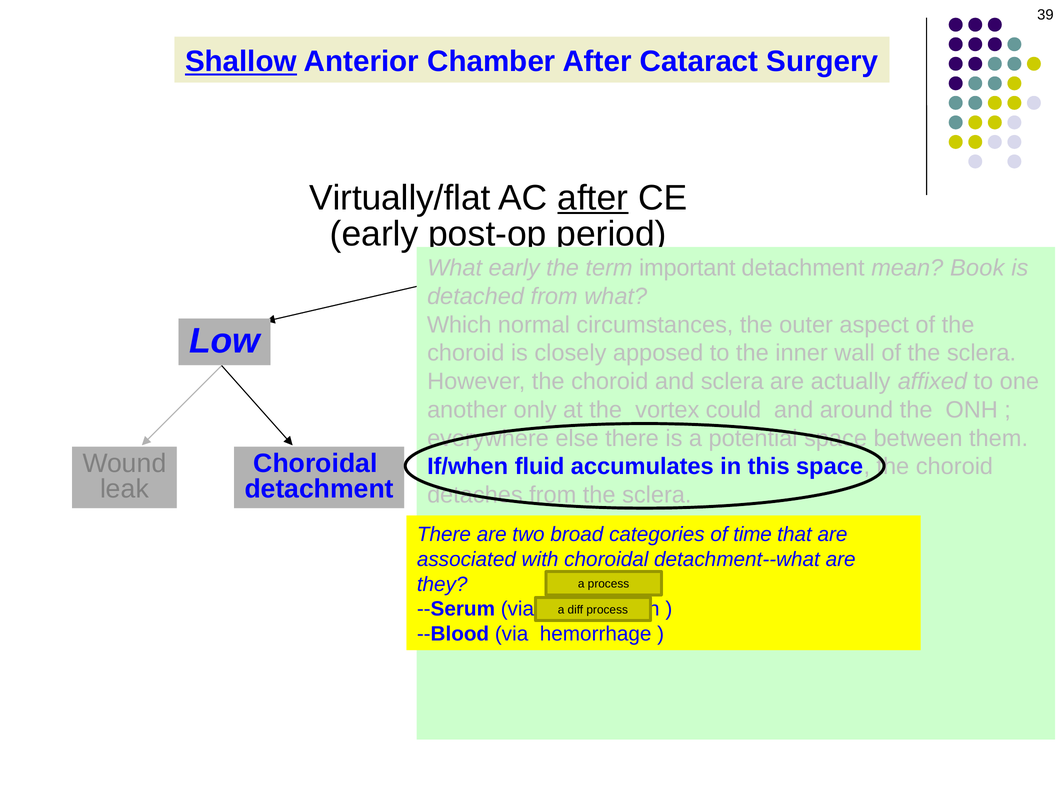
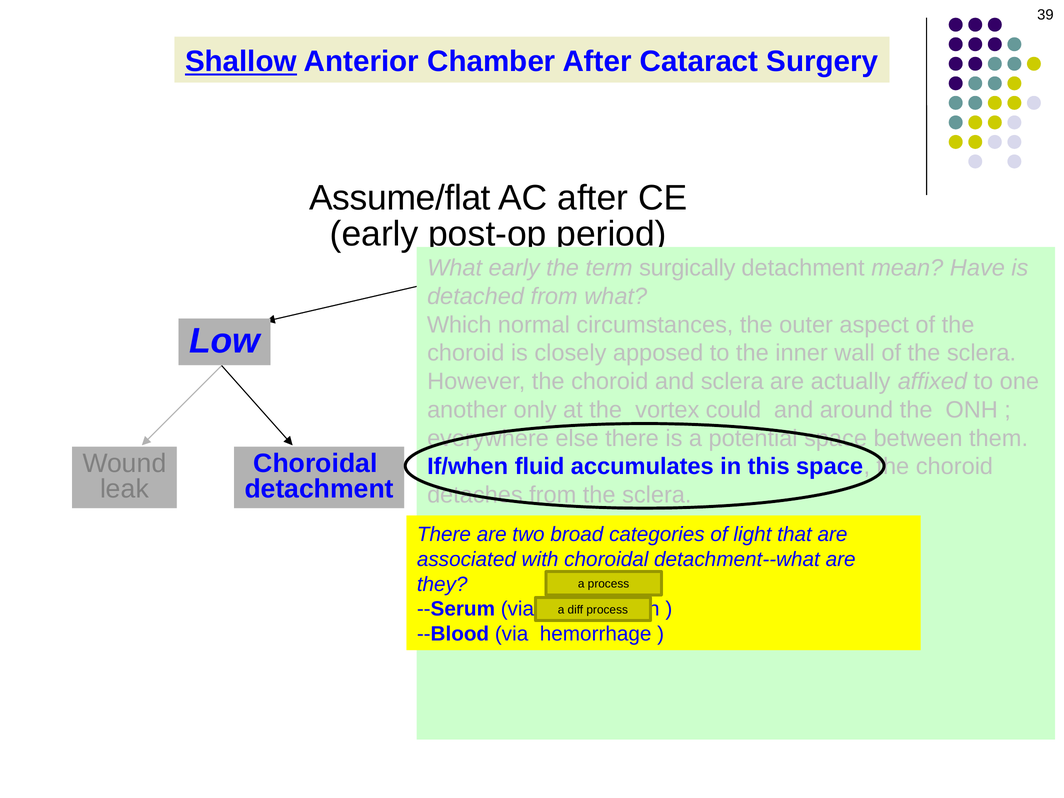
Virtually/flat: Virtually/flat -> Assume/flat
after at (593, 198) underline: present -> none
important: important -> surgically
Book: Book -> Have
time: time -> light
